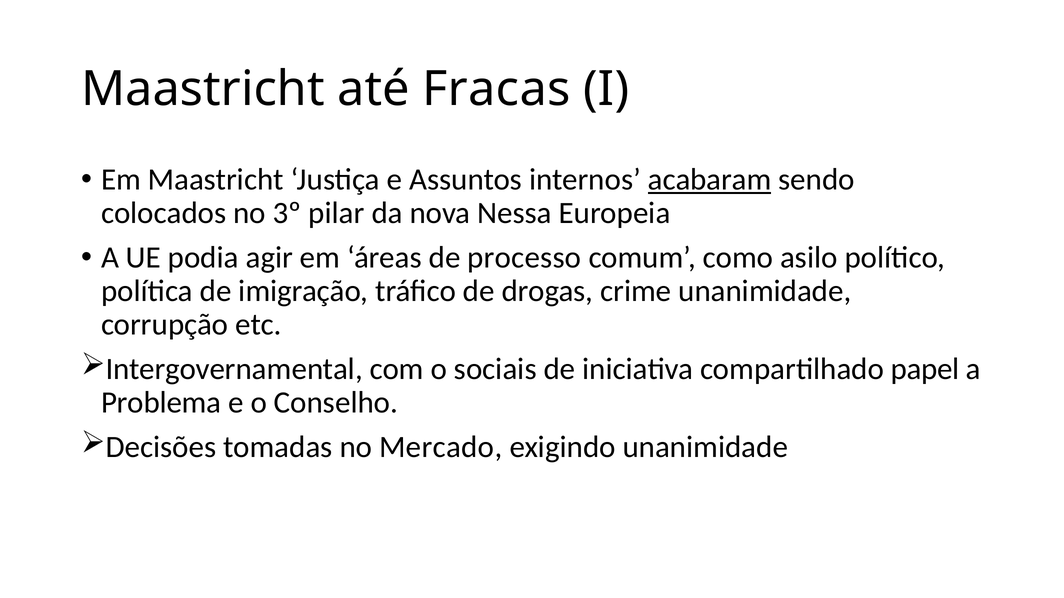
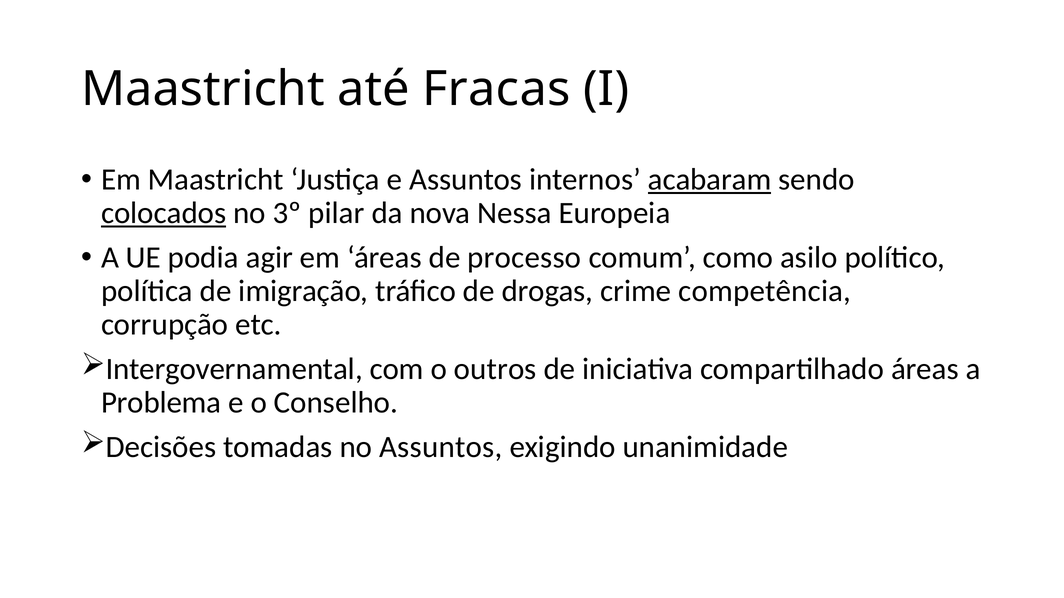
colocados underline: none -> present
crime unanimidade: unanimidade -> competência
sociais: sociais -> outros
compartilhado papel: papel -> áreas
no Mercado: Mercado -> Assuntos
